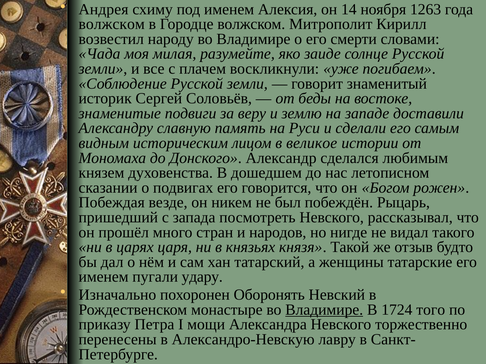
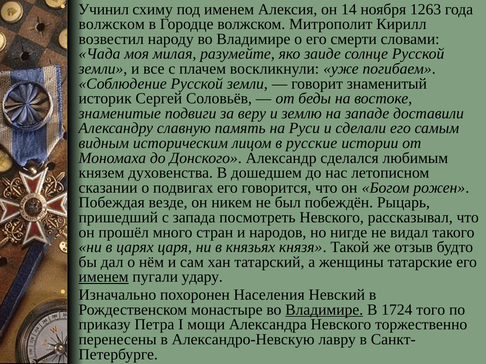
Андрея: Андрея -> Учинил
великое: великое -> русские
именем at (104, 277) underline: none -> present
Оборонять: Оборонять -> Населения
